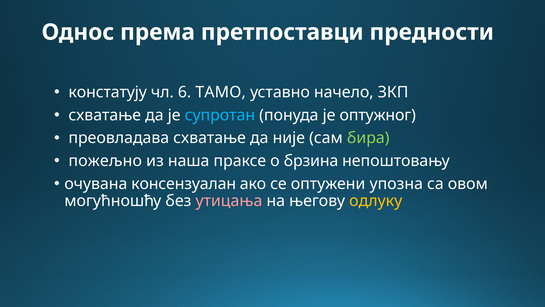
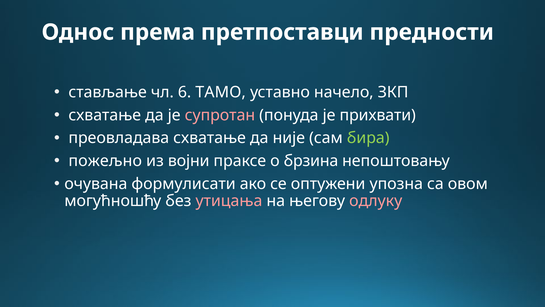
констатују: констатују -> стављање
супротан colour: light blue -> pink
оптужног: оптужног -> прихвати
наша: наша -> војни
консензуалан: консензуалан -> формулисати
одлуку colour: yellow -> pink
